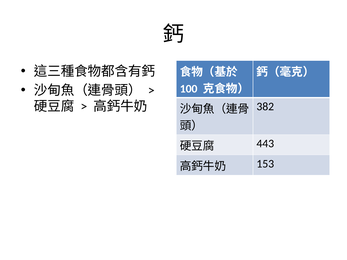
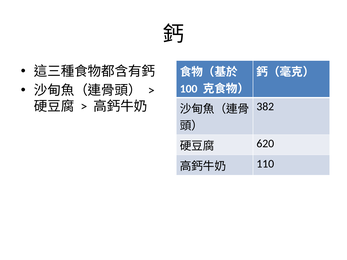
443: 443 -> 620
153: 153 -> 110
